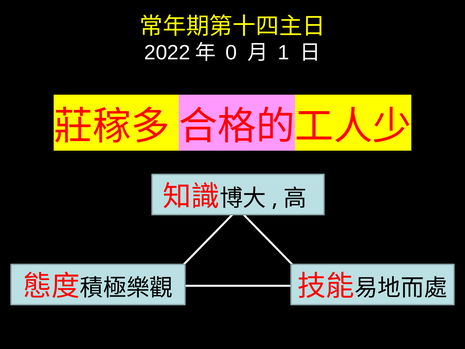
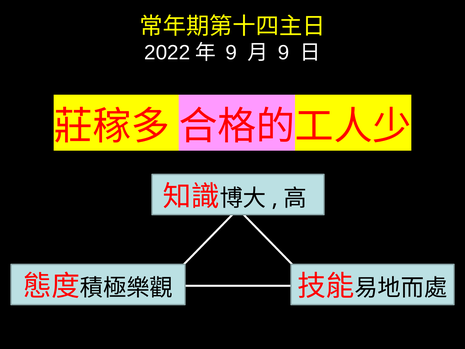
0 at (231, 53): 0 -> 9
1 at (284, 53): 1 -> 9
